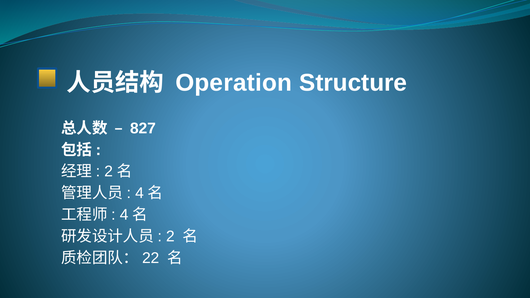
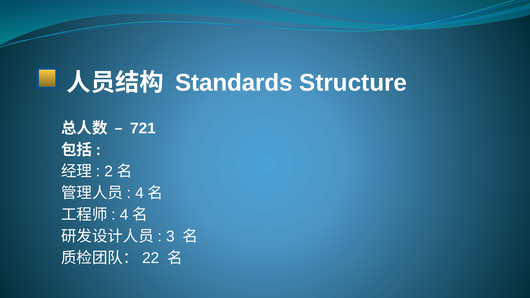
Operation: Operation -> Standards
827: 827 -> 721
2 at (170, 237): 2 -> 3
